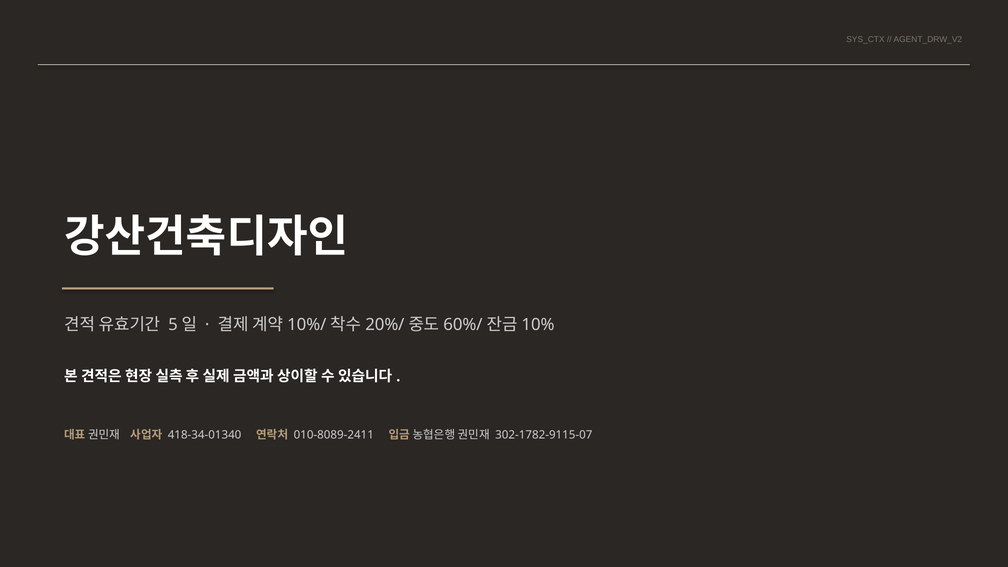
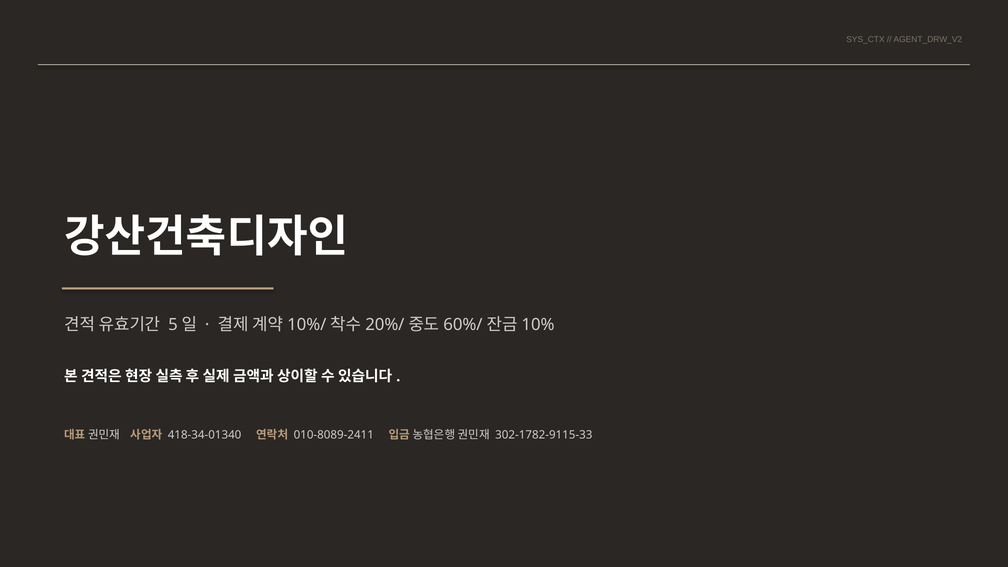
302-1782-9115-07: 302-1782-9115-07 -> 302-1782-9115-33
